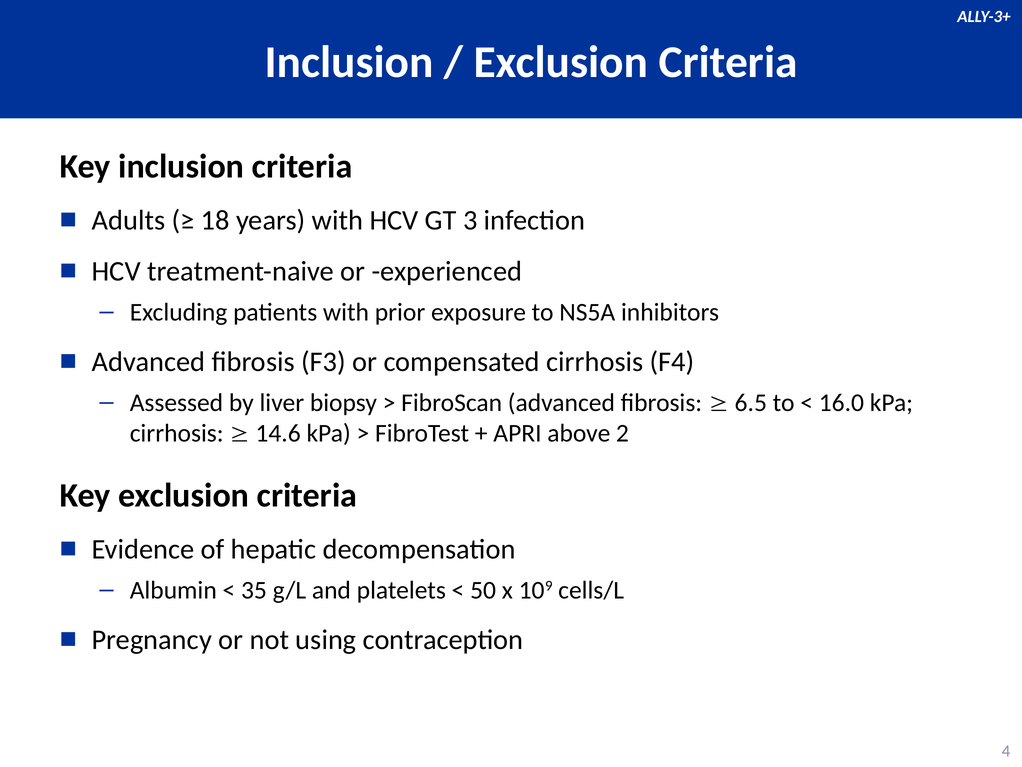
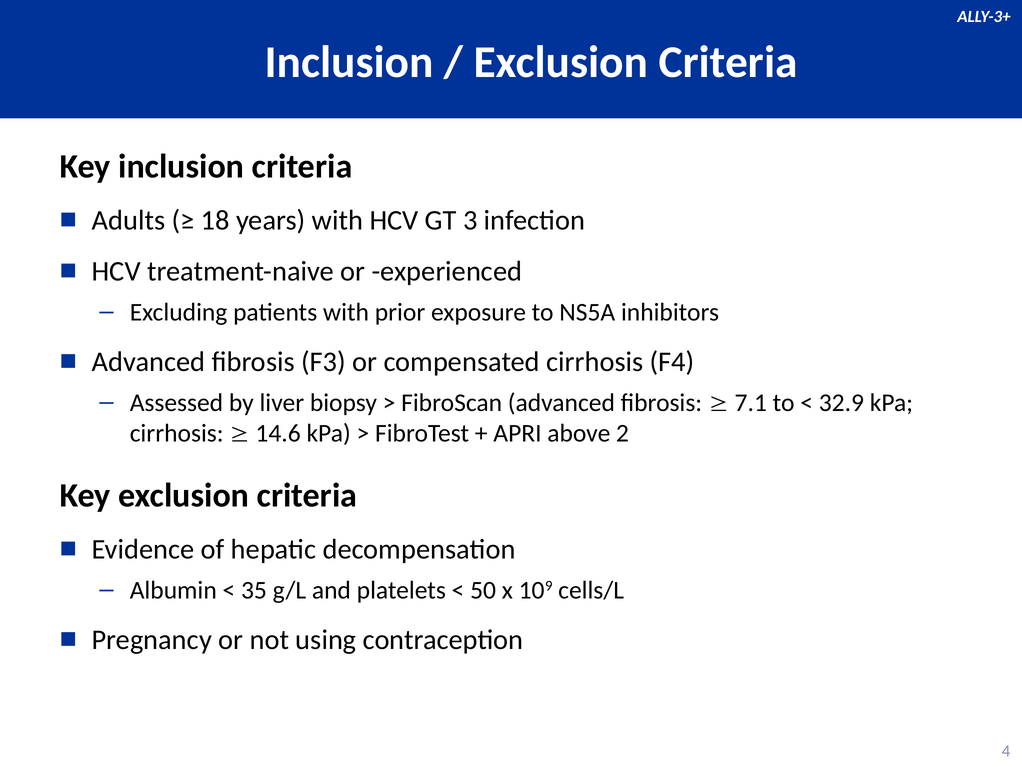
6.5: 6.5 -> 7.1
16.0: 16.0 -> 32.9
